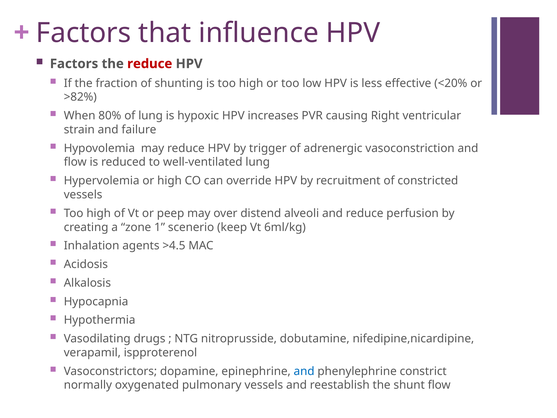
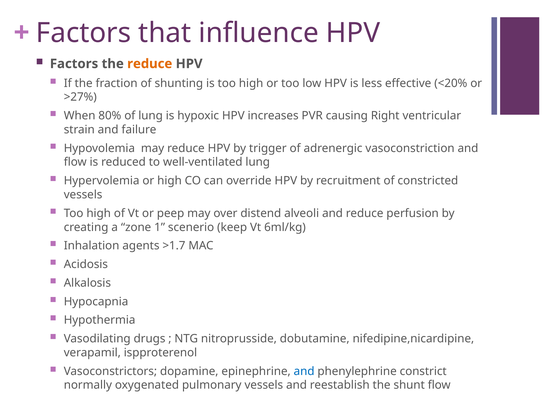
reduce at (150, 64) colour: red -> orange
>82%: >82% -> >27%
>4.5: >4.5 -> >1.7
